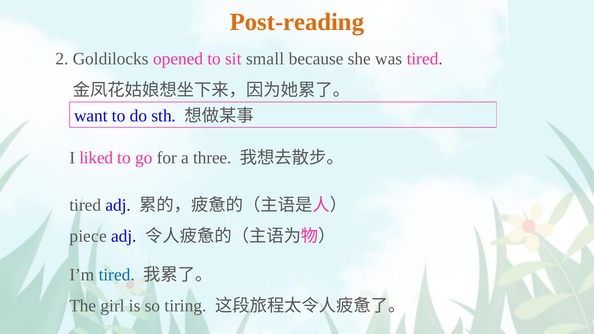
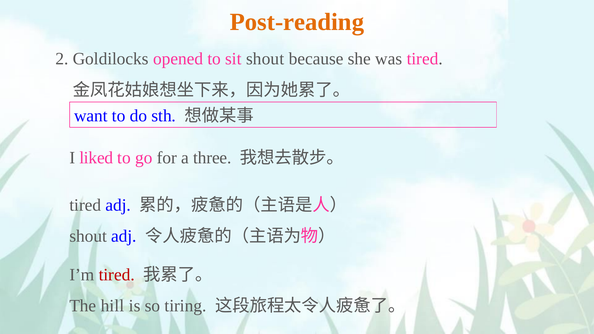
sit small: small -> shout
piece at (88, 236): piece -> shout
tired at (117, 275) colour: blue -> red
girl: girl -> hill
